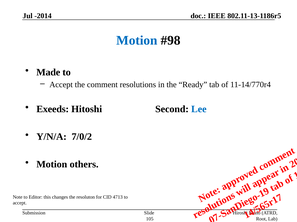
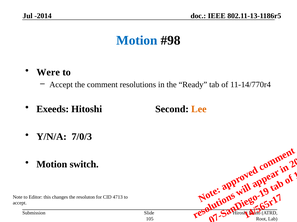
Made: Made -> Were
Lee colour: blue -> orange
7/0/2: 7/0/2 -> 7/0/3
others: others -> switch
